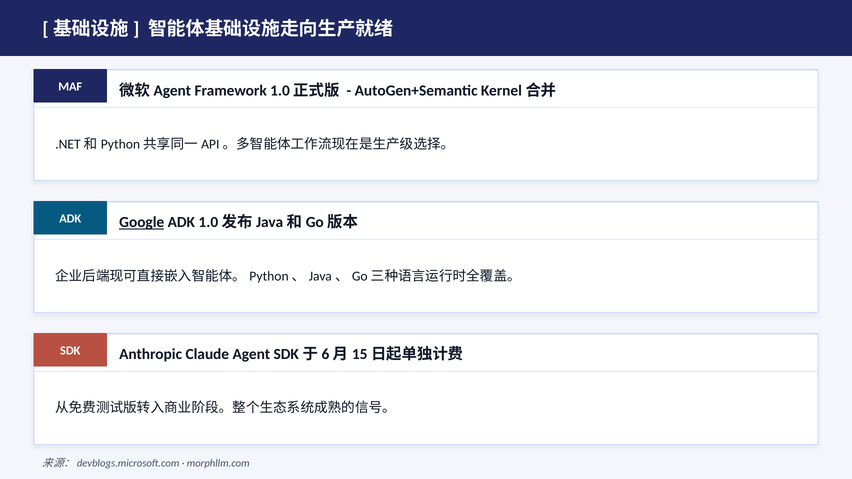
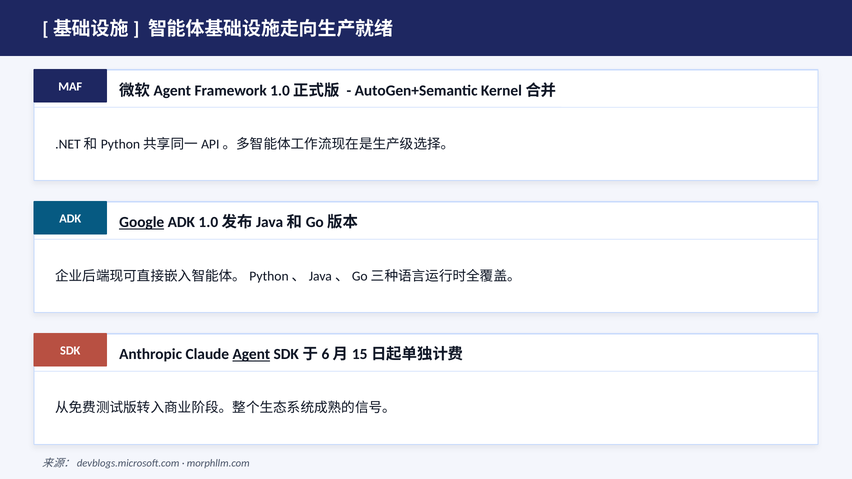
Agent underline: none -> present
